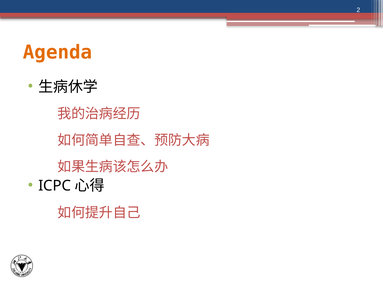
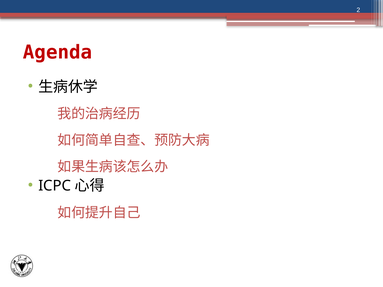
Agenda colour: orange -> red
